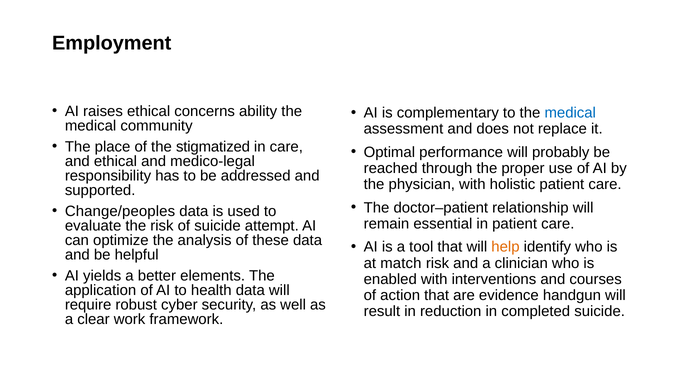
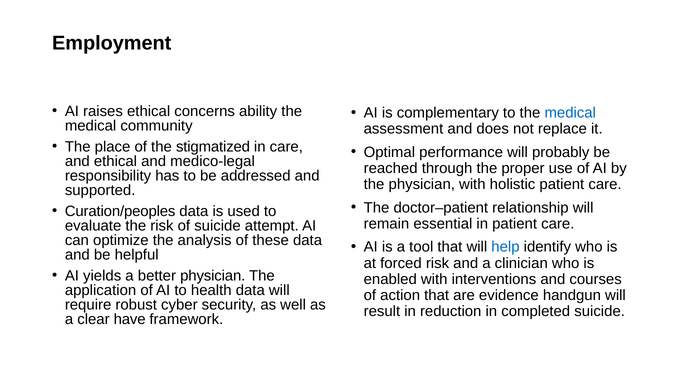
Change/peoples: Change/peoples -> Curation/peoples
help colour: orange -> blue
match: match -> forced
better elements: elements -> physician
work: work -> have
